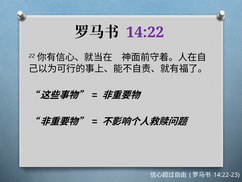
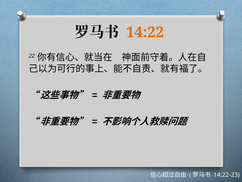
14:22 colour: purple -> orange
